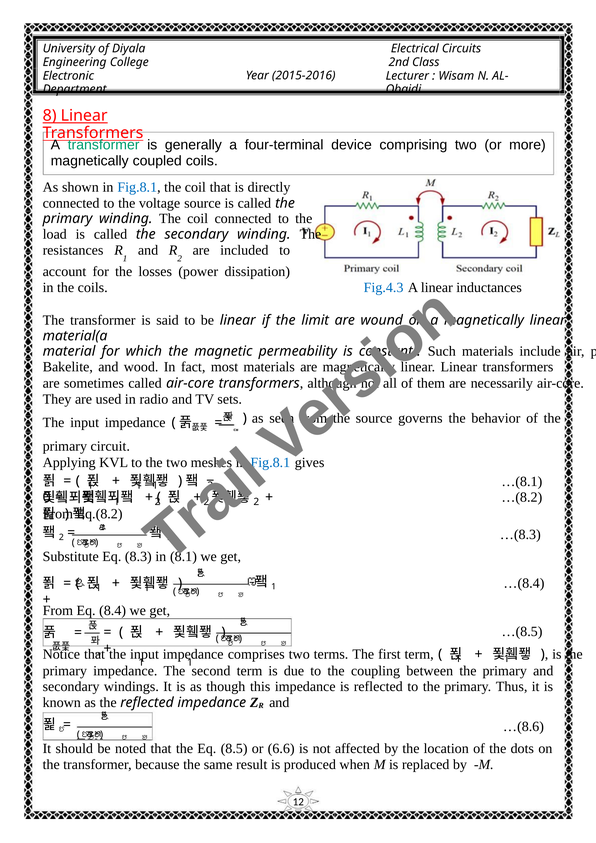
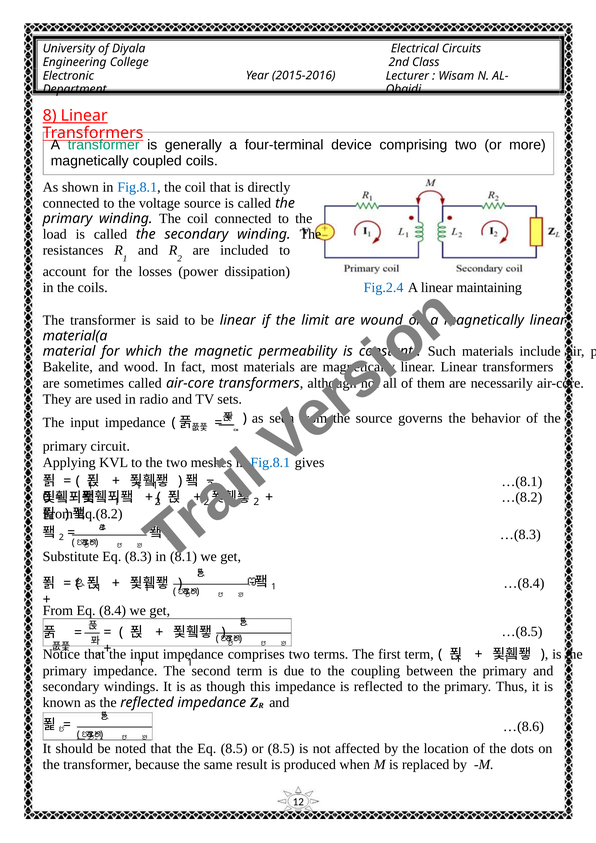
Fig.4.3: Fig.4.3 -> Fig.2.4
inductances: inductances -> maintaining
or 6.6: 6.6 -> 8.5
